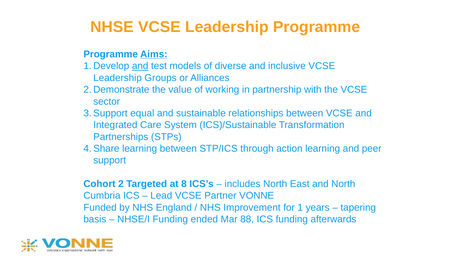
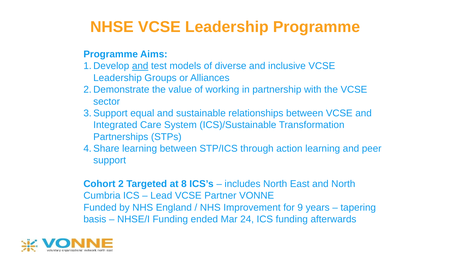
Aims underline: present -> none
1: 1 -> 9
88: 88 -> 24
